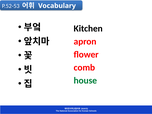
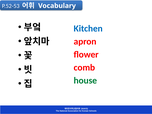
Kitchen colour: black -> blue
